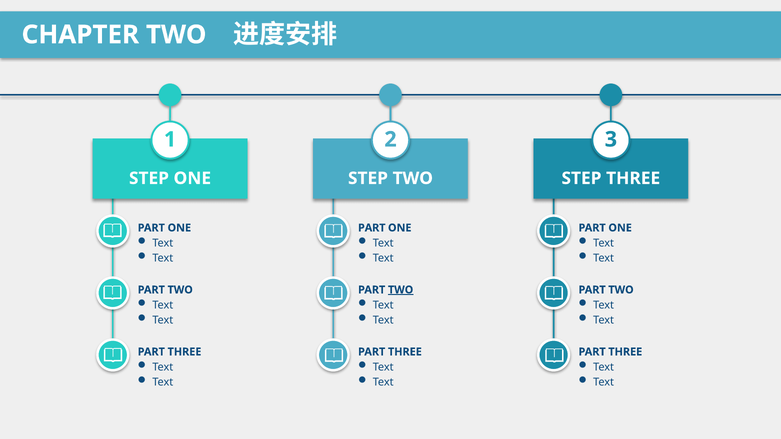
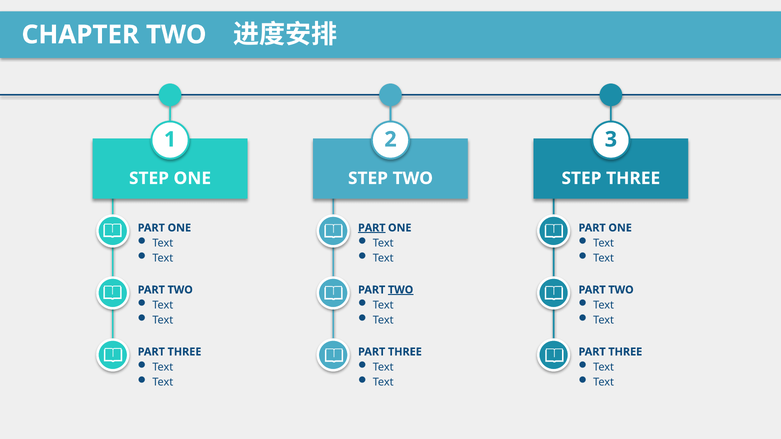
PART at (372, 228) underline: none -> present
